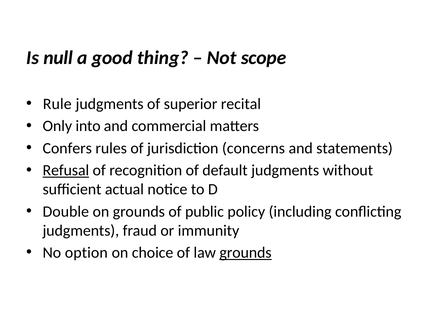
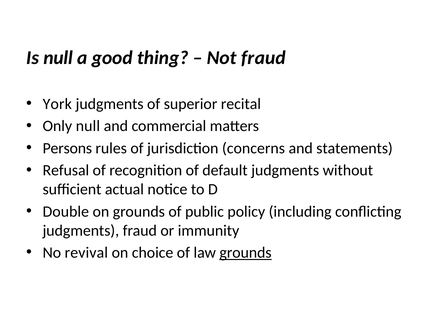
Not scope: scope -> fraud
Rule: Rule -> York
Only into: into -> null
Confers: Confers -> Persons
Refusal underline: present -> none
option: option -> revival
